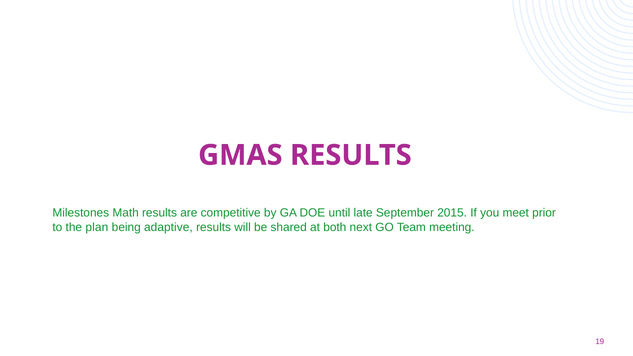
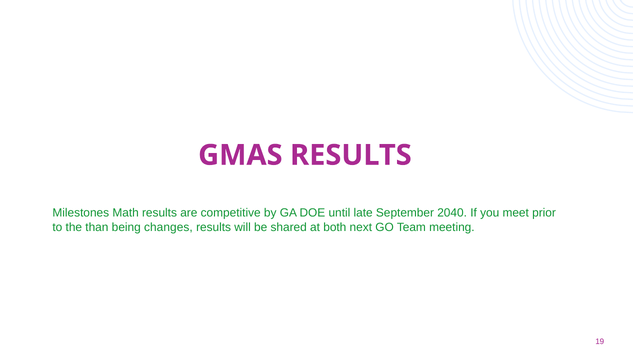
2015: 2015 -> 2040
plan: plan -> than
adaptive: adaptive -> changes
